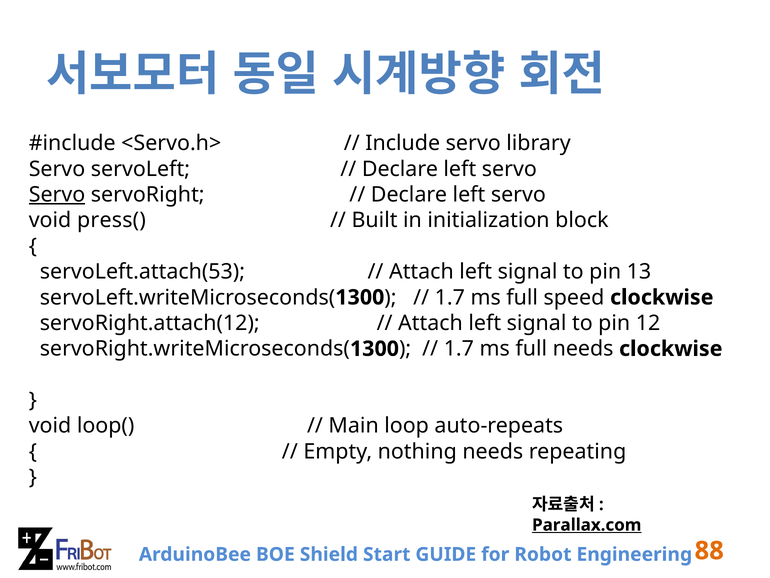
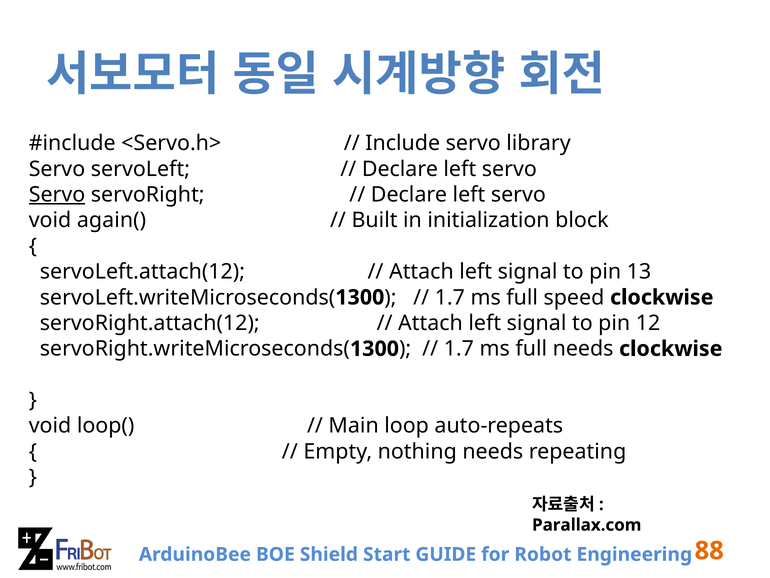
press(: press( -> again(
servoLeft.attach(53: servoLeft.attach(53 -> servoLeft.attach(12
Parallax.com underline: present -> none
